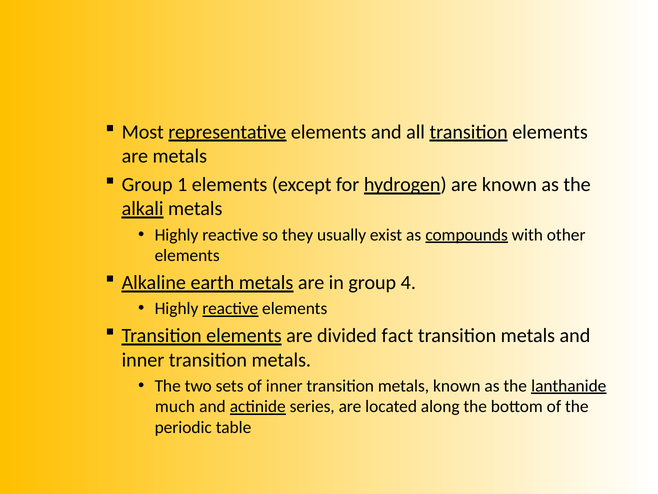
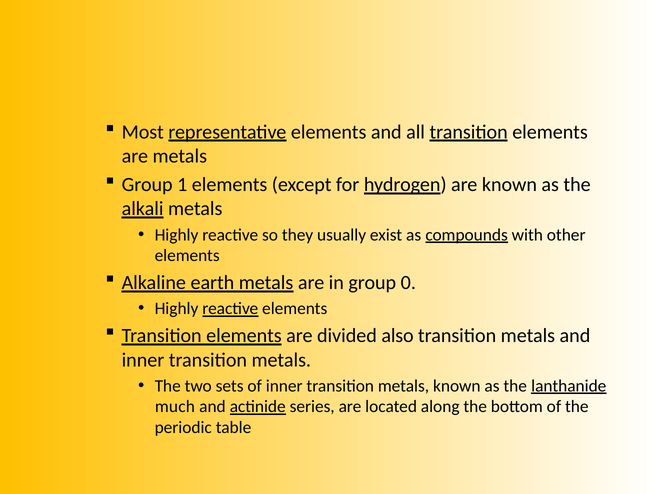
4: 4 -> 0
fact: fact -> also
